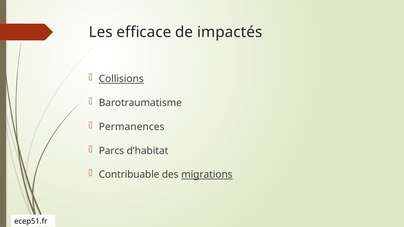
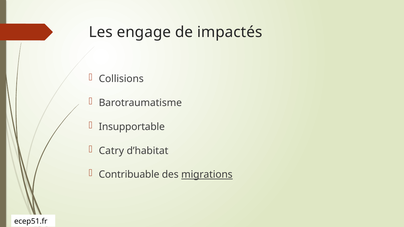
efficace: efficace -> engage
Collisions underline: present -> none
Permanences: Permanences -> Insupportable
Parcs: Parcs -> Catry
